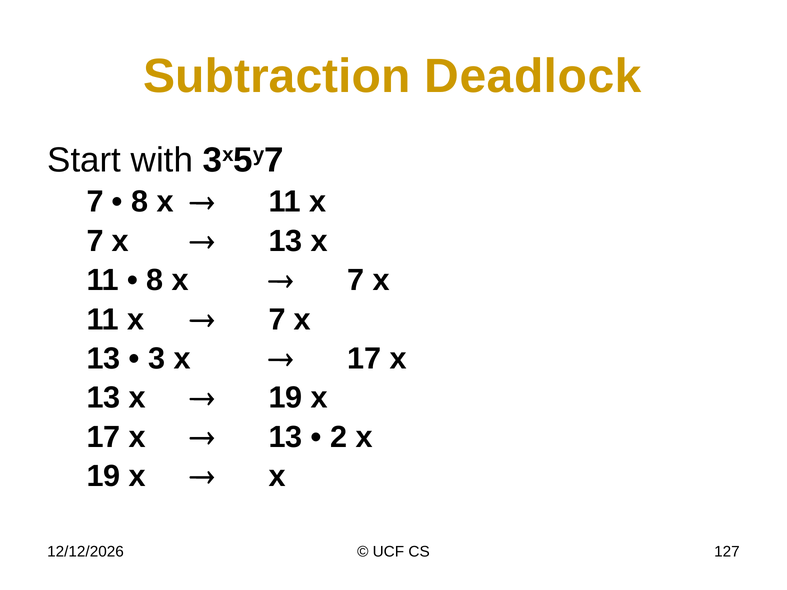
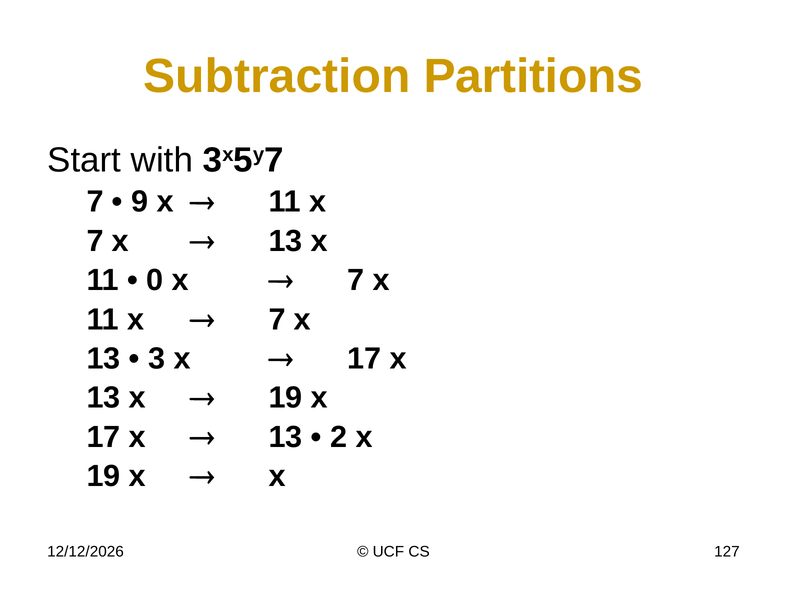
Deadlock: Deadlock -> Partitions
8 at (140, 202): 8 -> 9
8 at (155, 280): 8 -> 0
